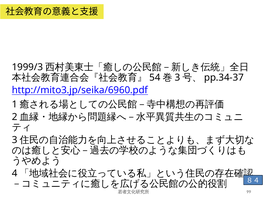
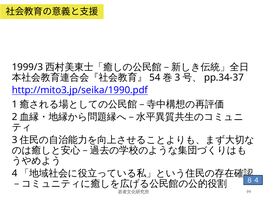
http://mito3.jp/seika/6960.pdf: http://mito3.jp/seika/6960.pdf -> http://mito3.jp/seika/1990.pdf
